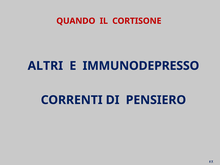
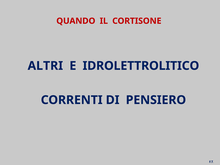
IMMUNODEPRESSO: IMMUNODEPRESSO -> IDROLETTROLITICO
